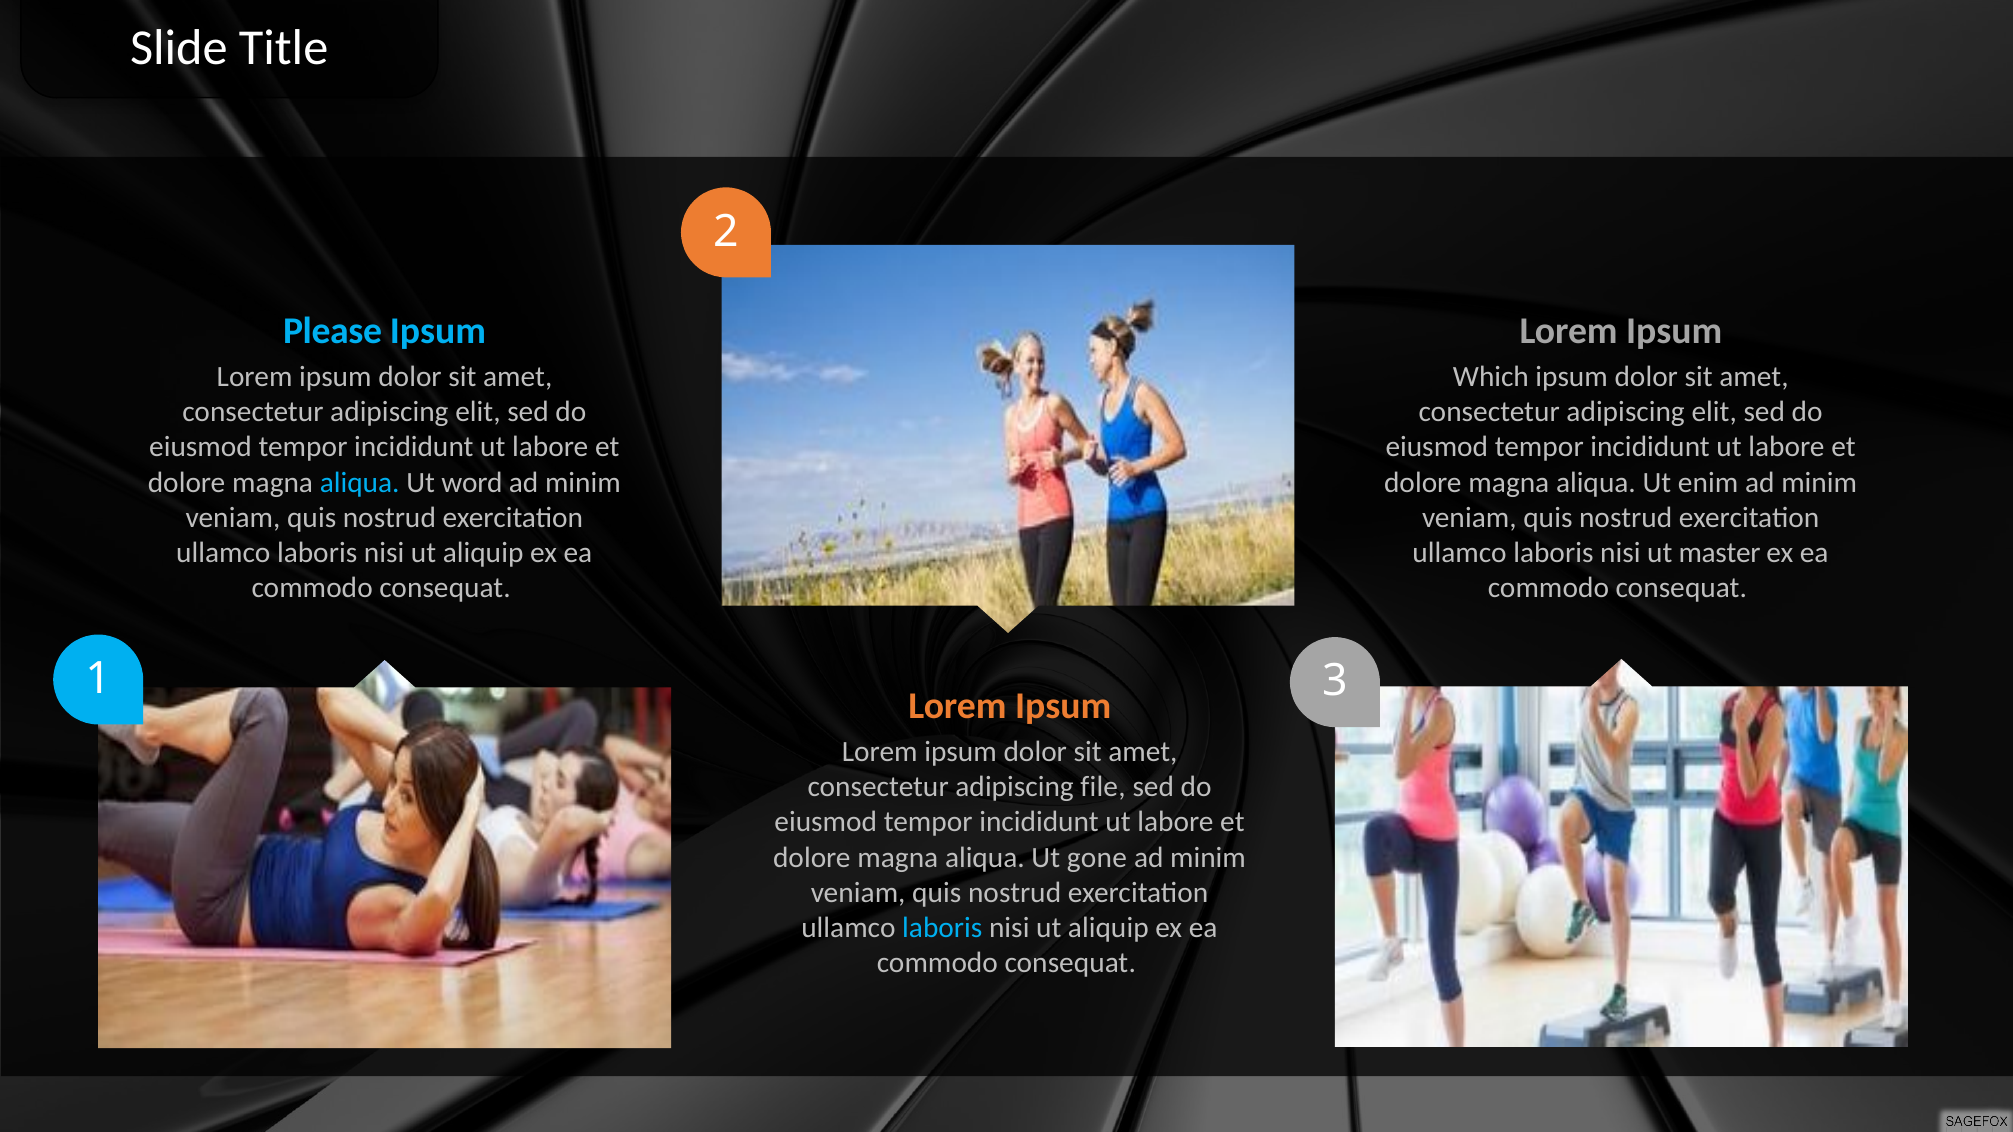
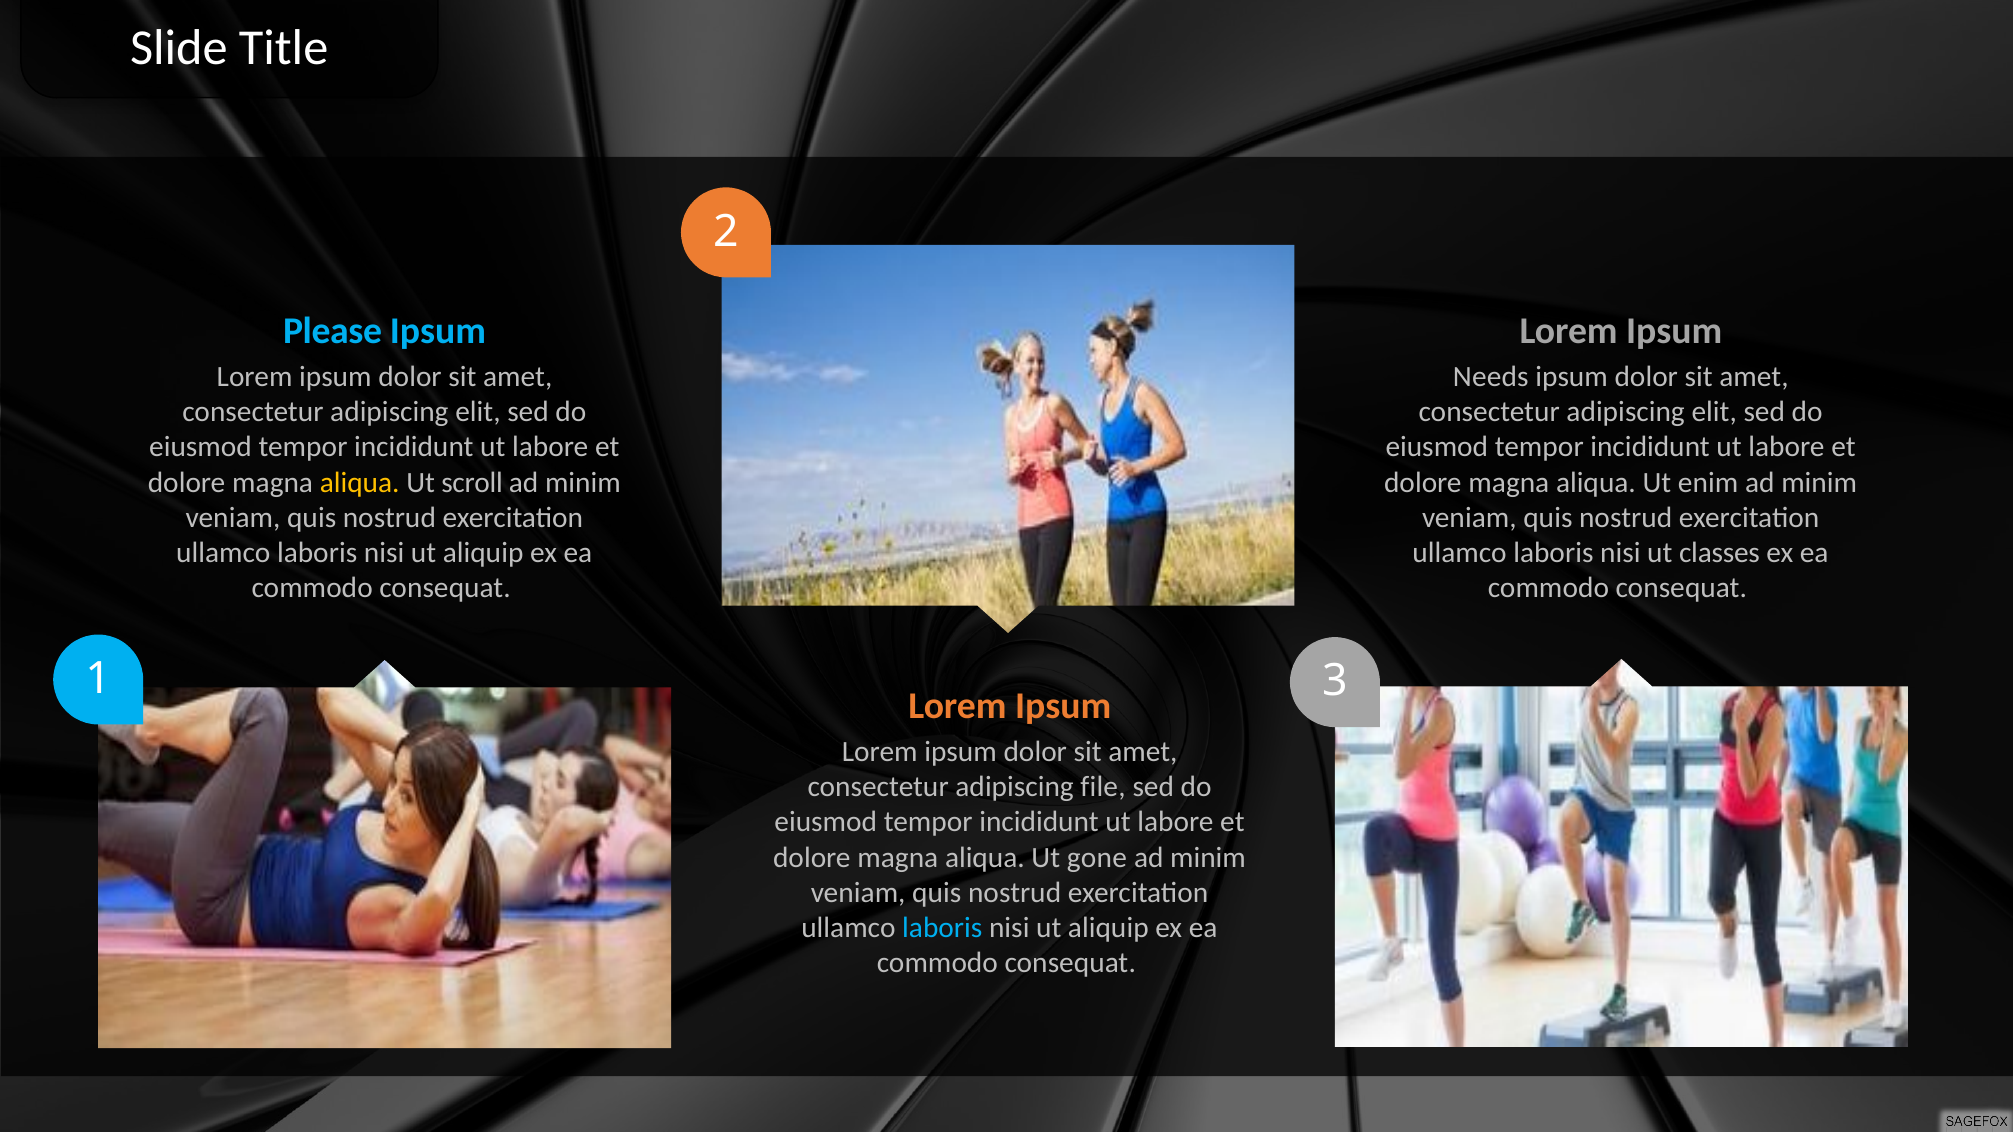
Which: Which -> Needs
aliqua at (360, 483) colour: light blue -> yellow
word: word -> scroll
master: master -> classes
